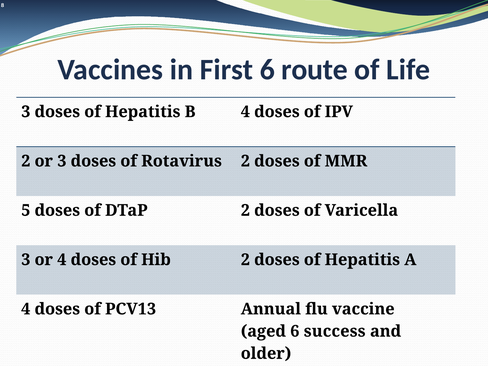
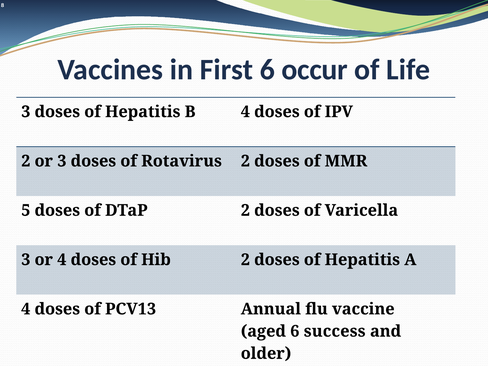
route: route -> occur
